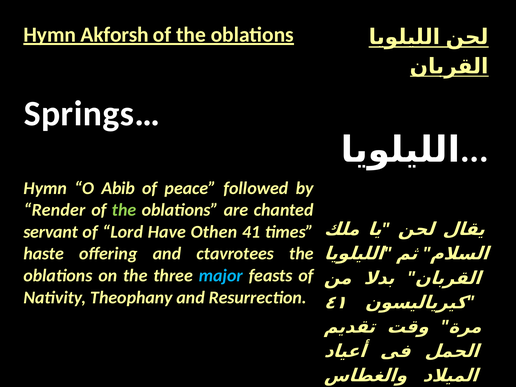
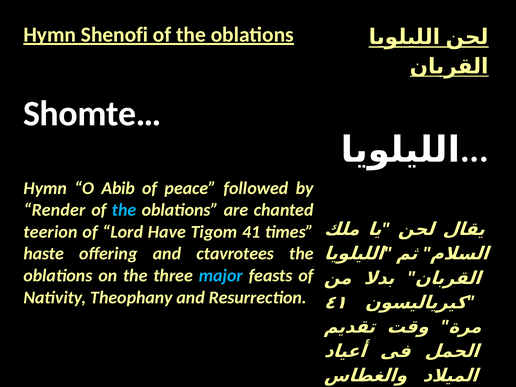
Akforsh: Akforsh -> Shenofi
Springs…: Springs… -> Shomte…
the at (124, 210) colour: light green -> light blue
servant: servant -> teerion
Othen: Othen -> Tigom
